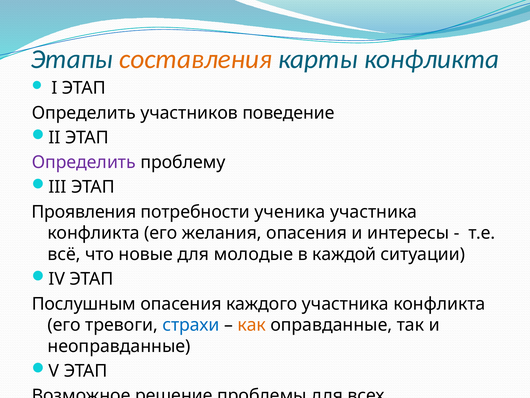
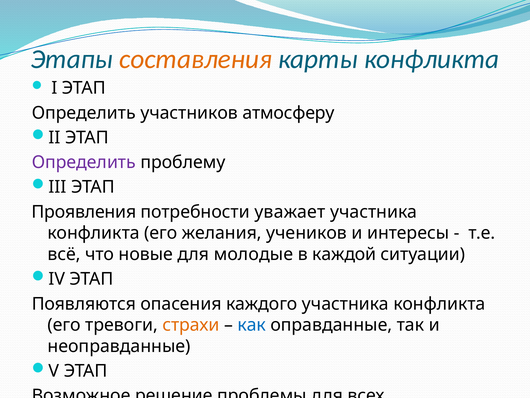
поведение: поведение -> атмосферу
ученика: ученика -> уважает
желания опасения: опасения -> учеников
Послушным: Послушным -> Появляются
страхи colour: blue -> orange
как colour: orange -> blue
